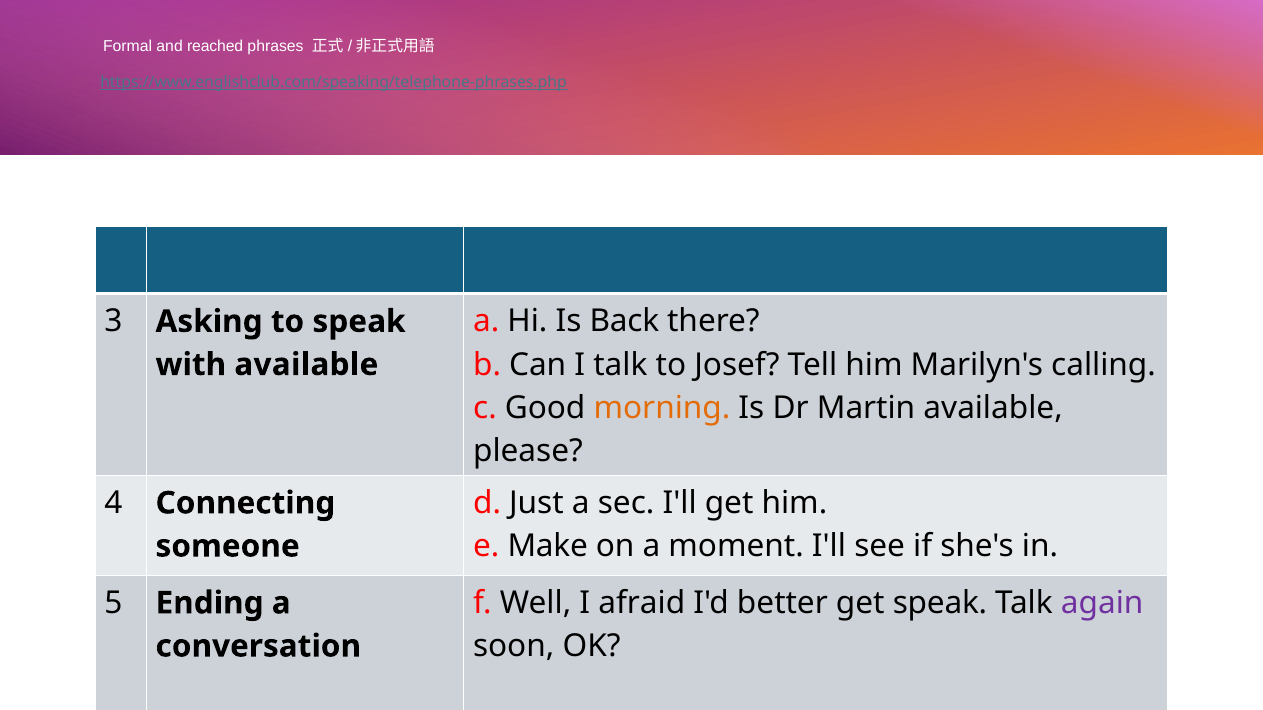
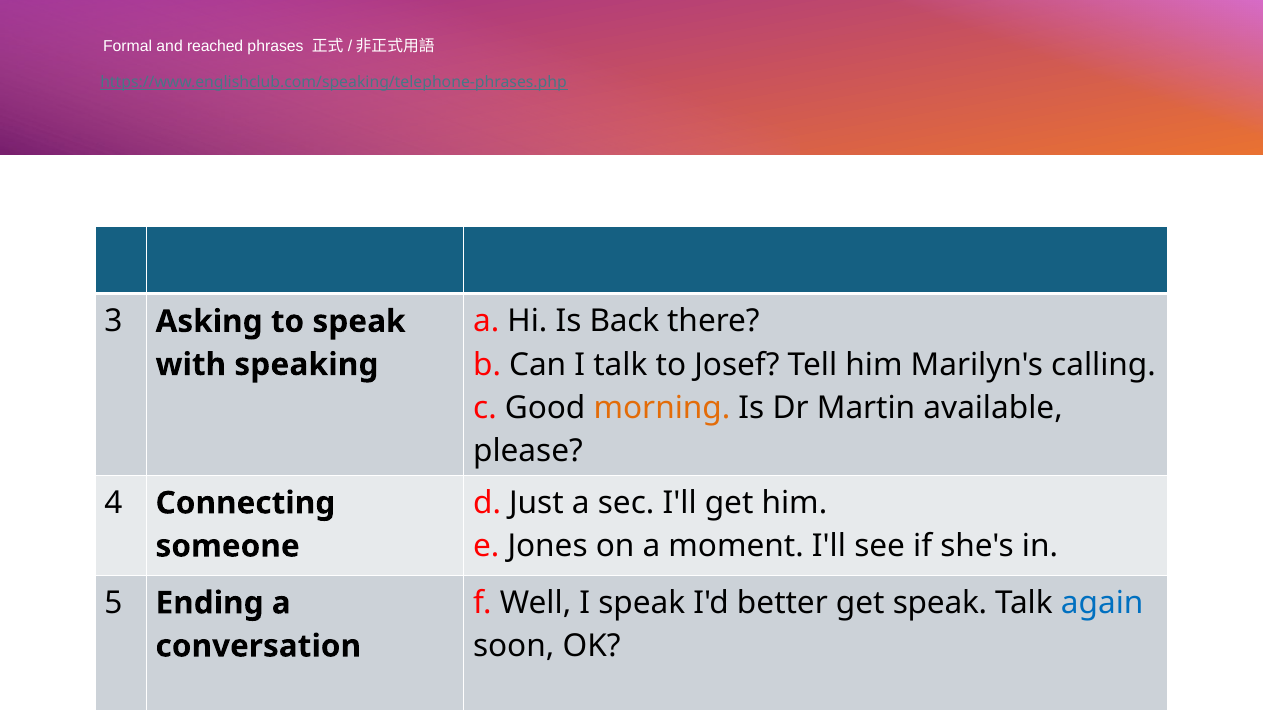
with available: available -> speaking
Make: Make -> Jones
I afraid: afraid -> speak
again colour: purple -> blue
